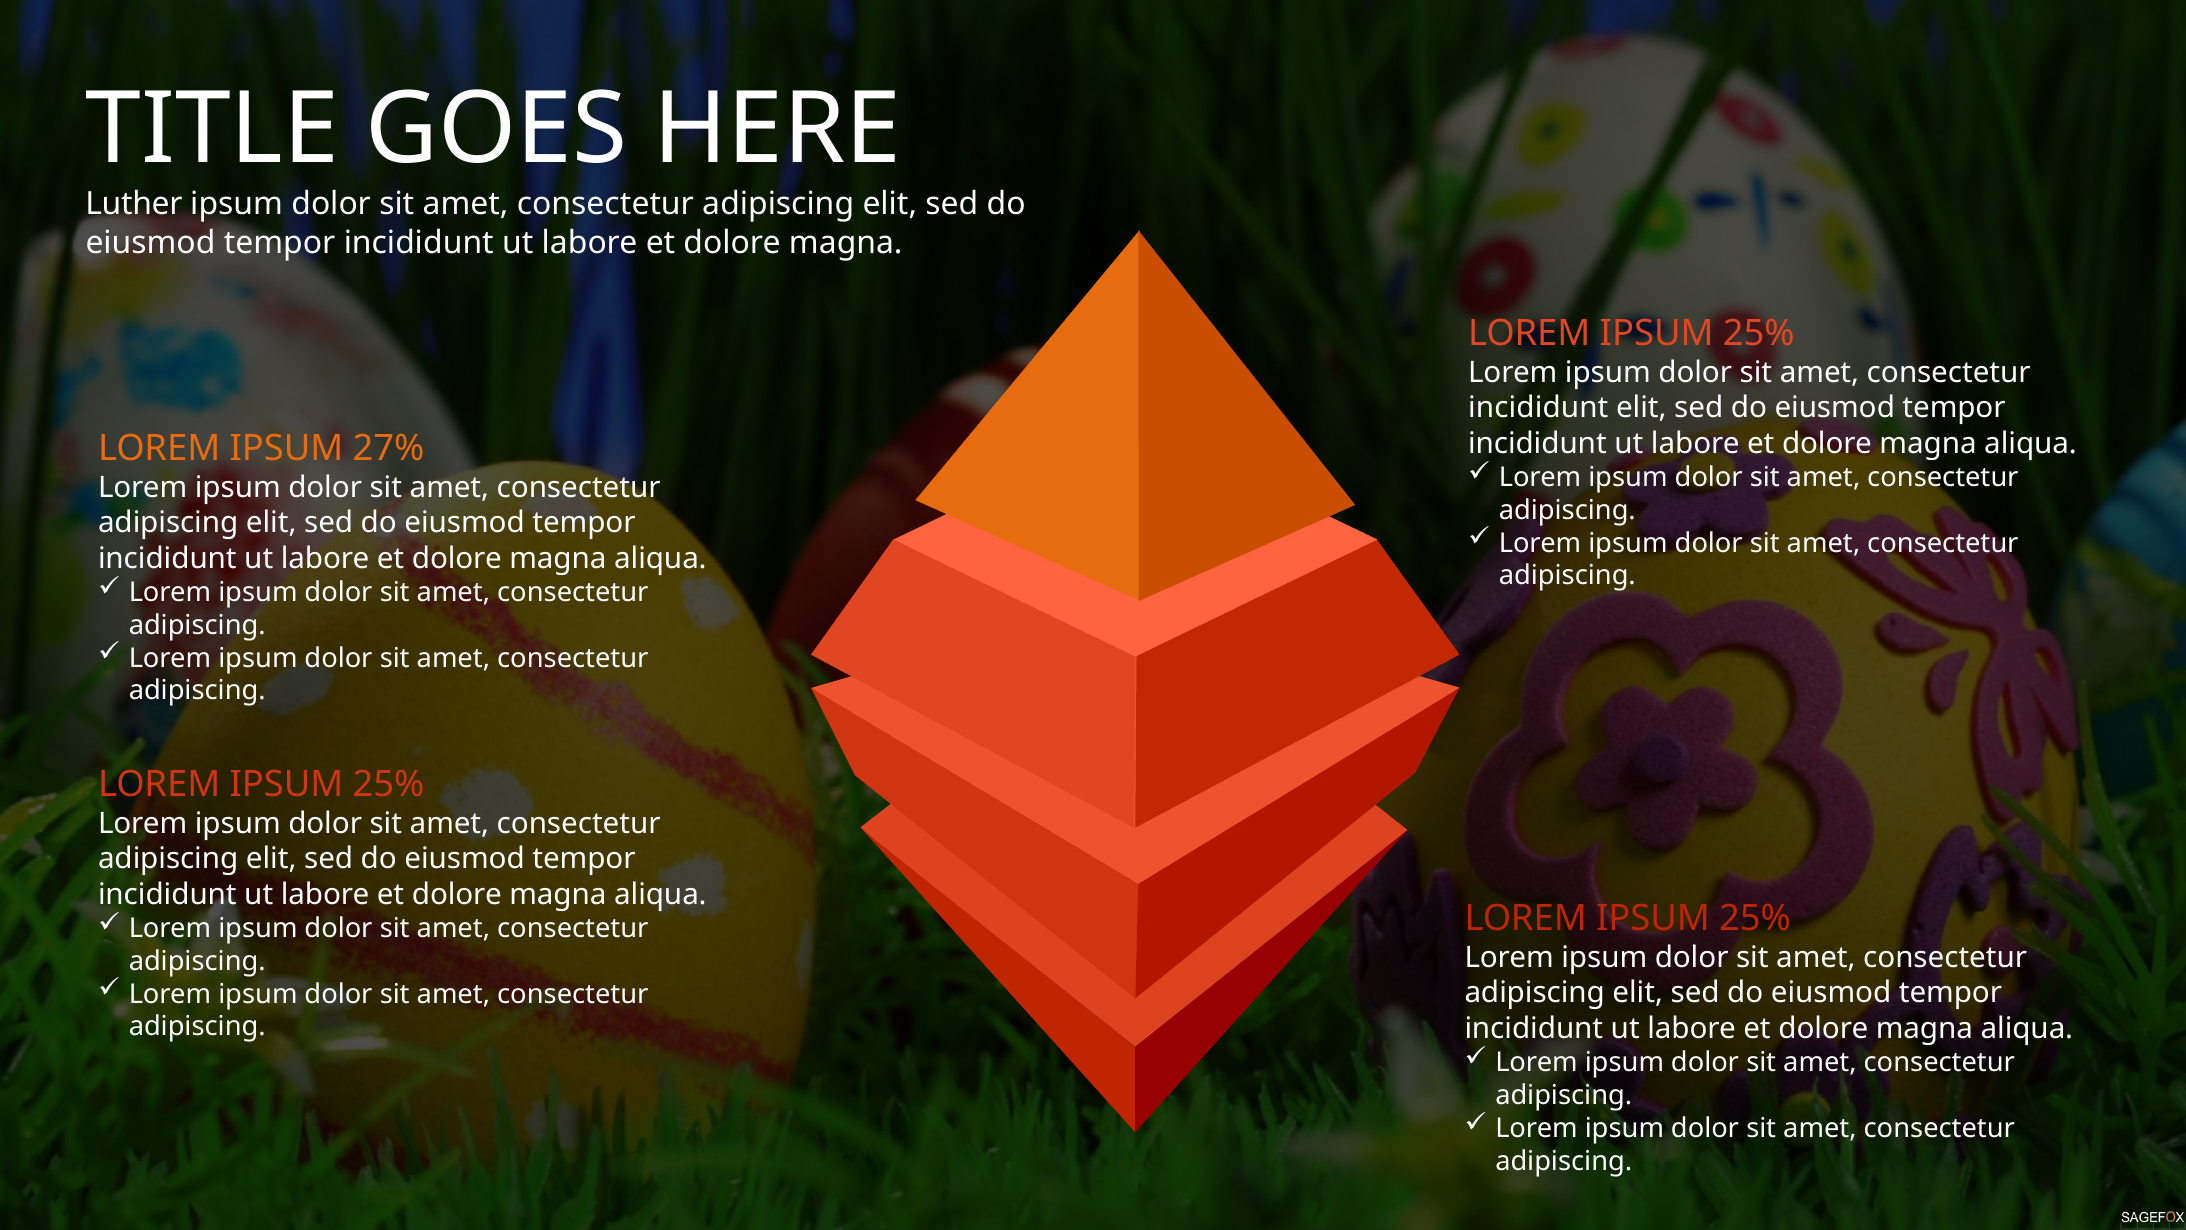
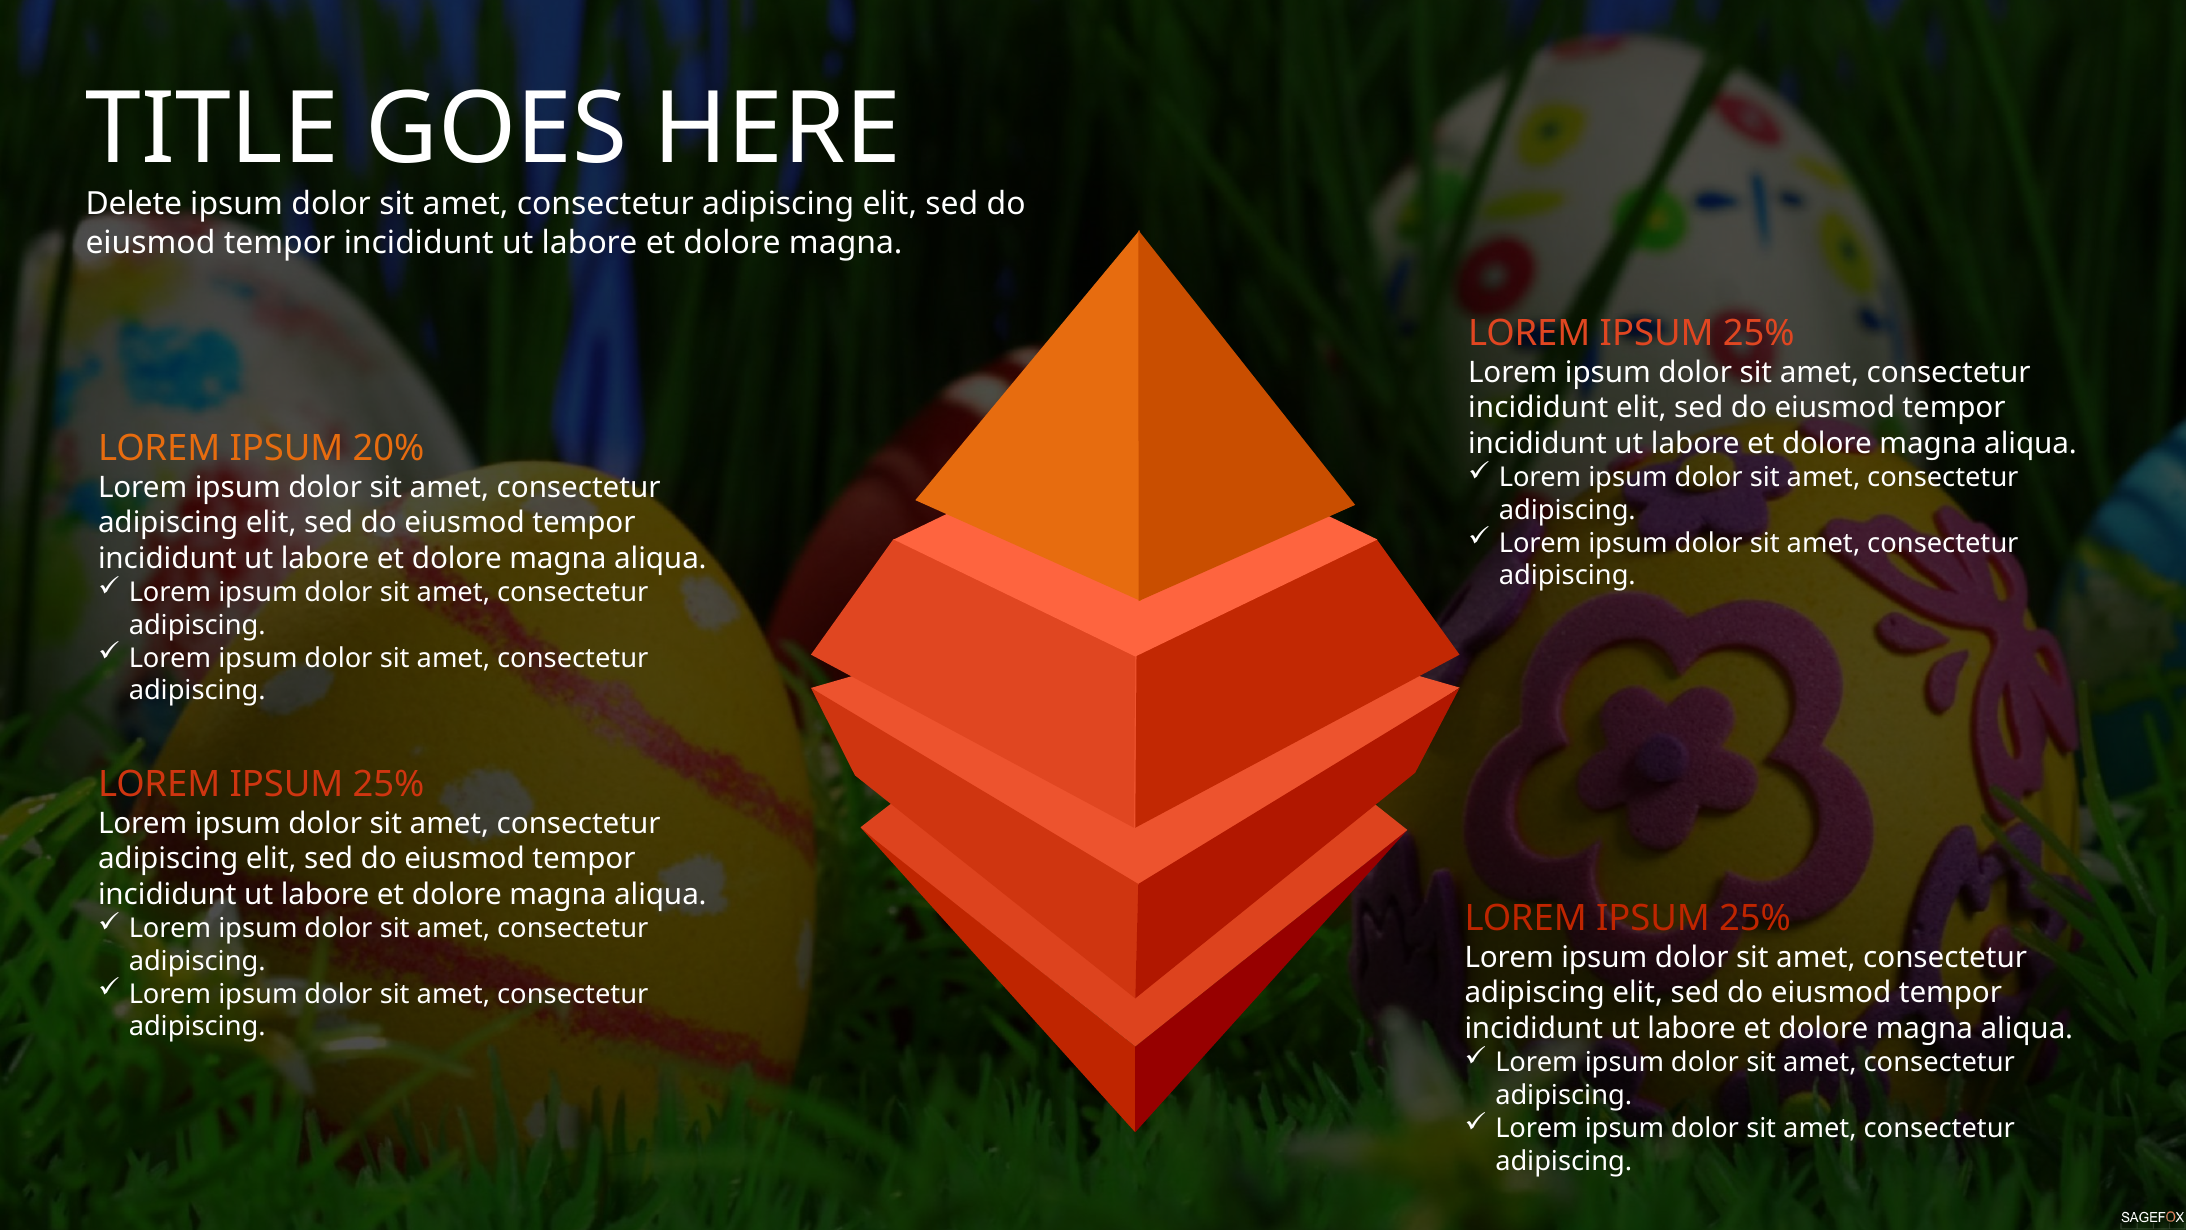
Luther: Luther -> Delete
27%: 27% -> 20%
